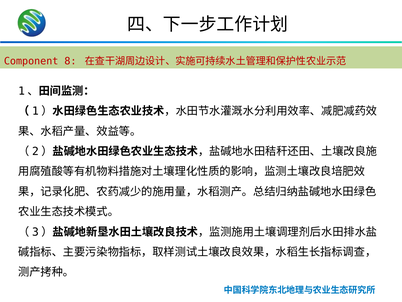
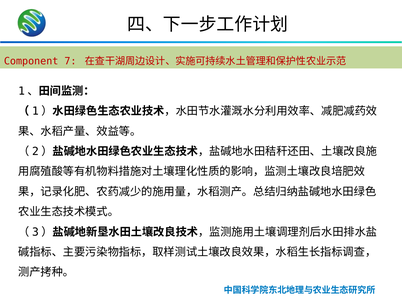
8: 8 -> 7
